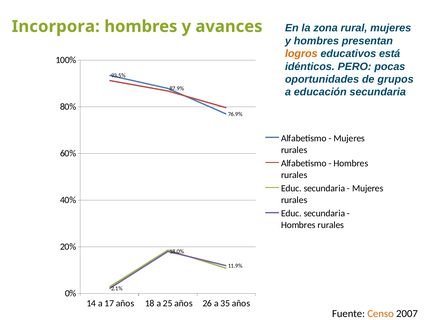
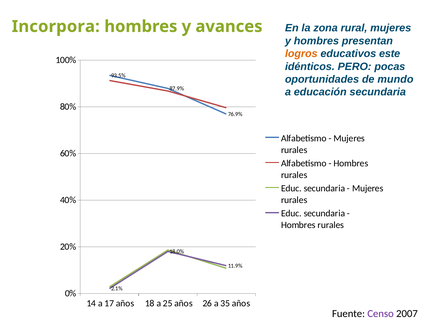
está: está -> este
grupos: grupos -> mundo
Censo colour: orange -> purple
